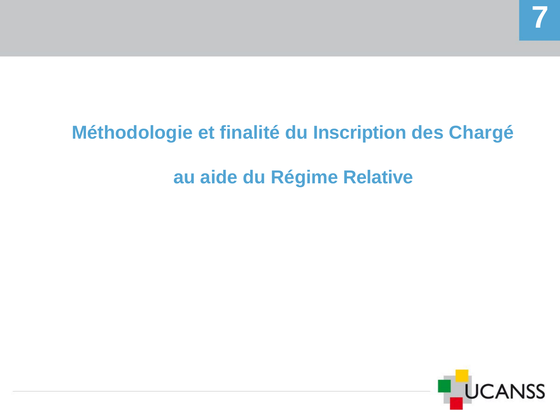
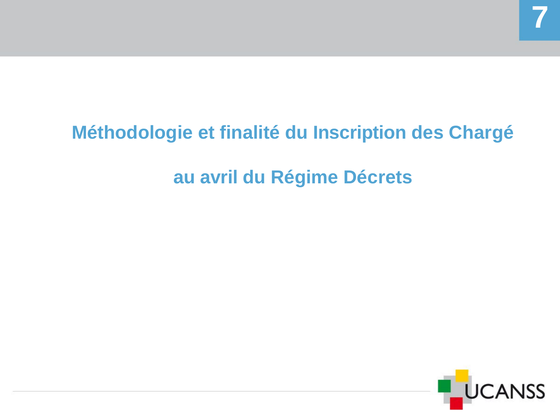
aide: aide -> avril
Relative: Relative -> Décrets
